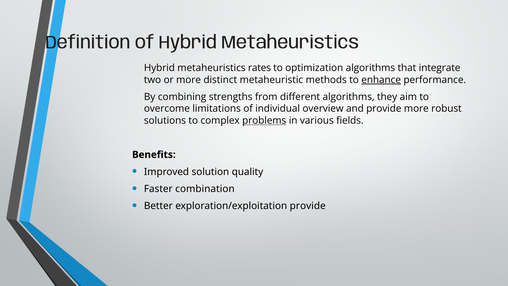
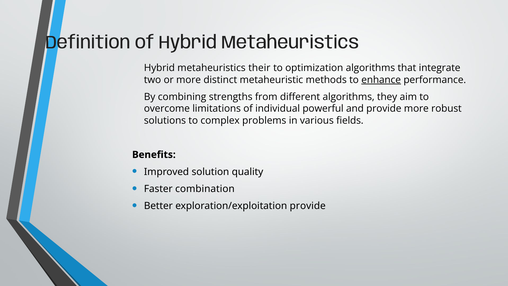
rates: rates -> their
overview: overview -> powerful
problems underline: present -> none
